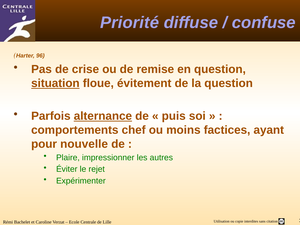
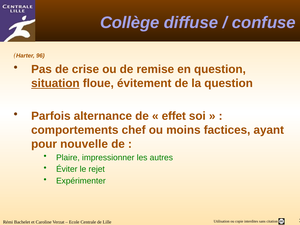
Priorité: Priorité -> Collège
alternance underline: present -> none
puis: puis -> effet
